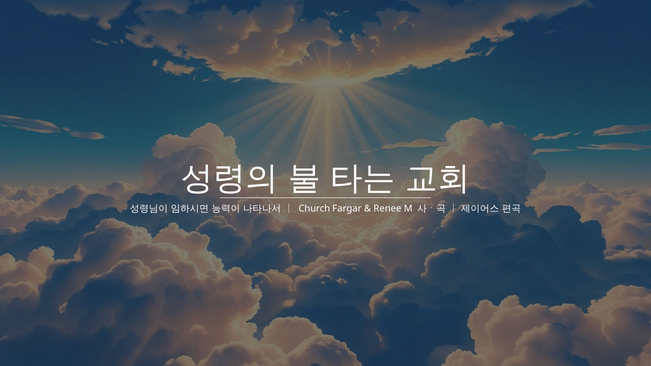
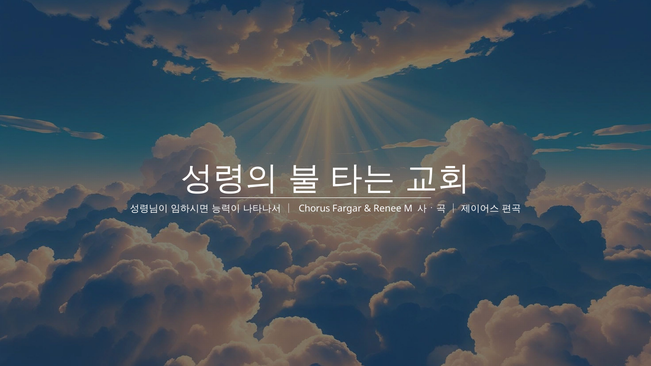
Church: Church -> Chorus
